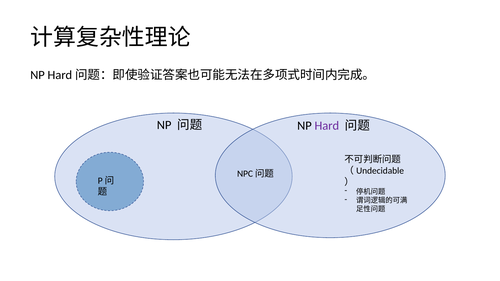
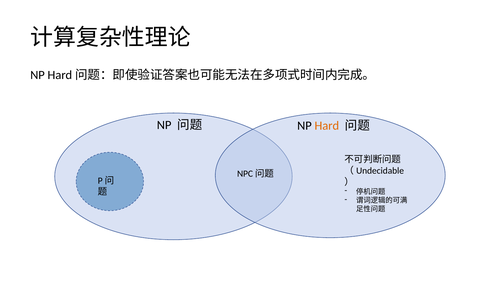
Hard colour: purple -> orange
